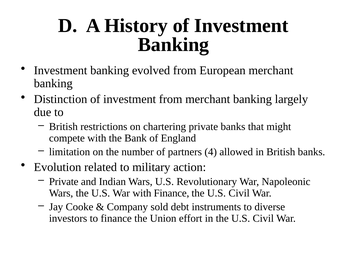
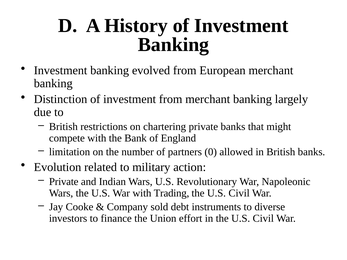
4: 4 -> 0
with Finance: Finance -> Trading
